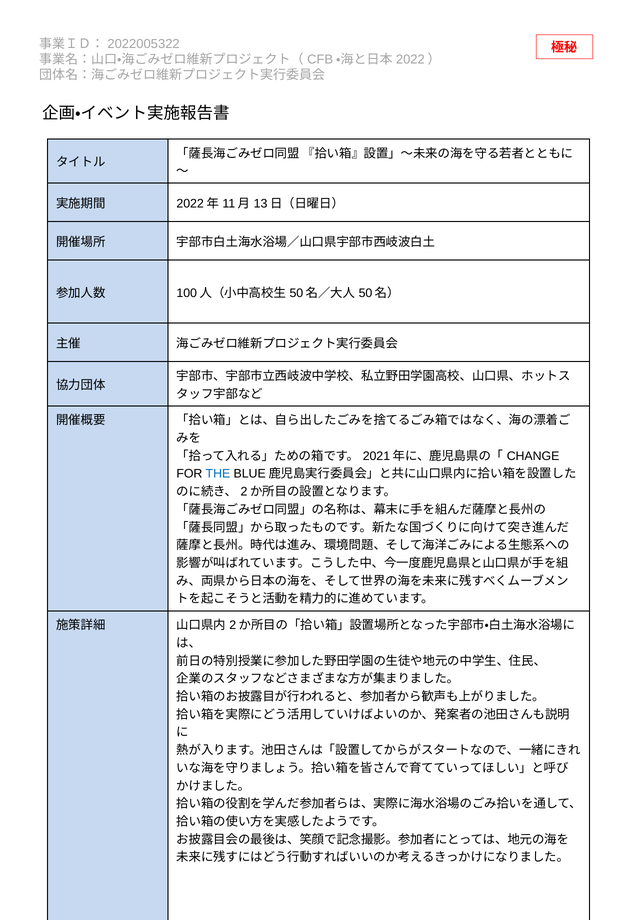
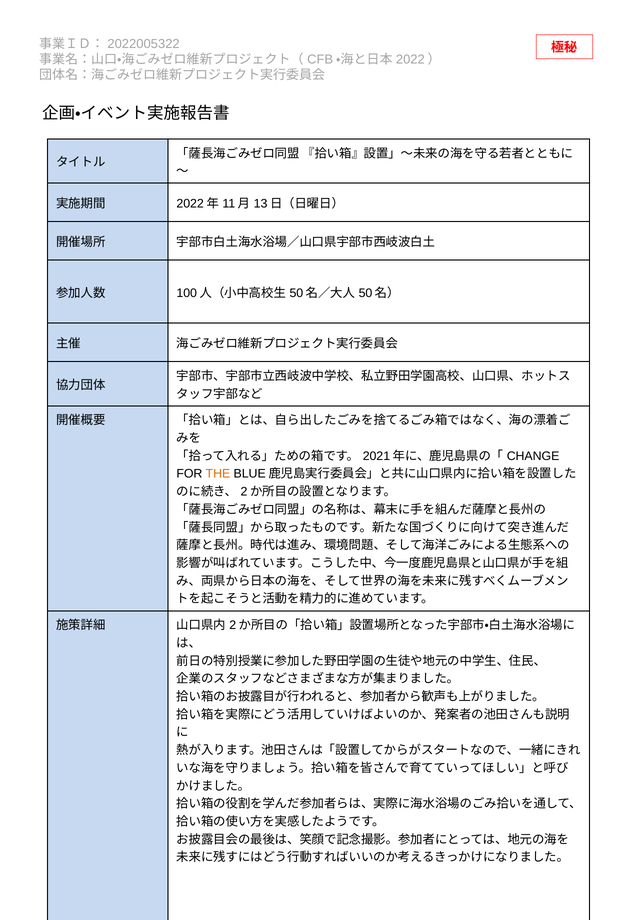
THE colour: blue -> orange
